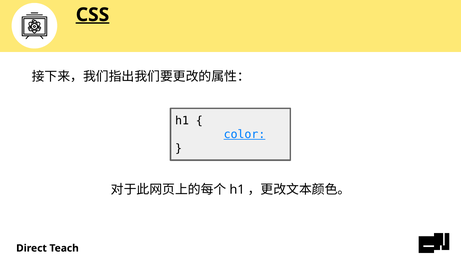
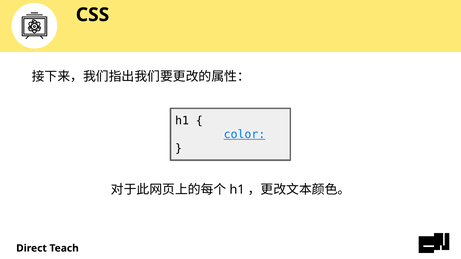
CSS underline: present -> none
